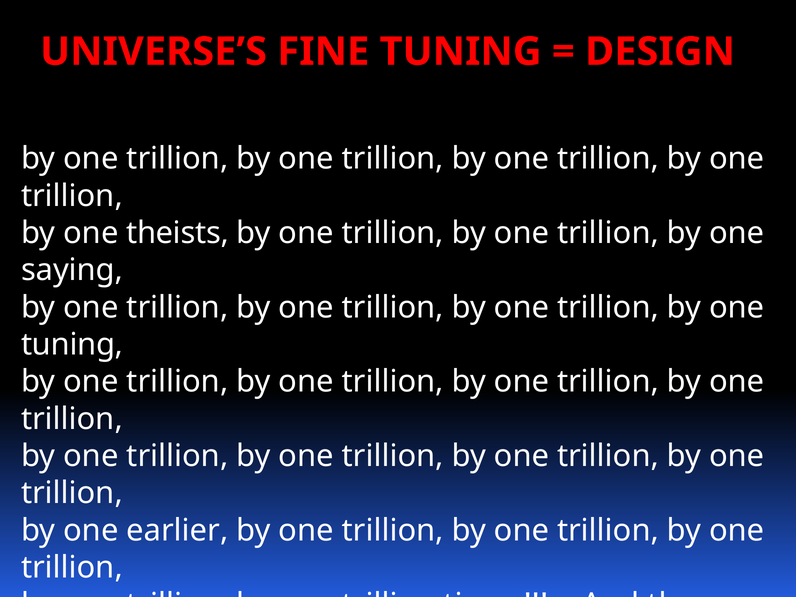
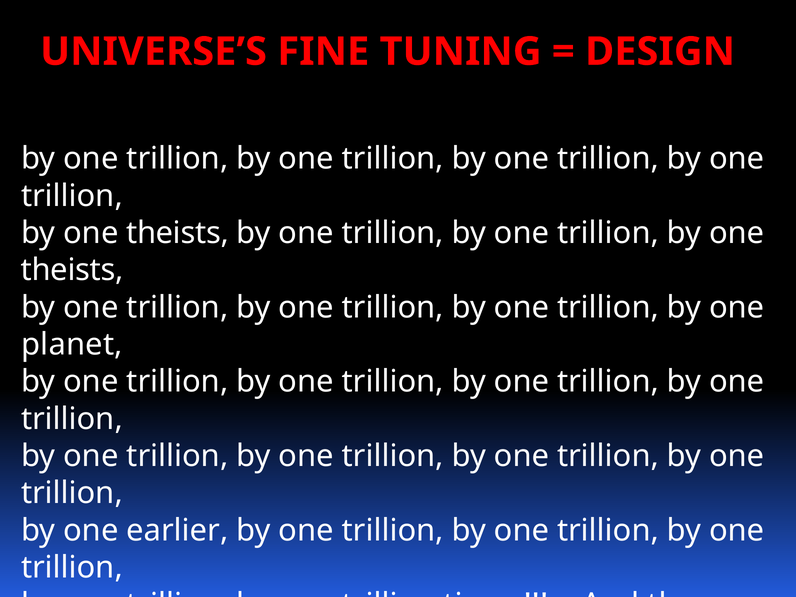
saying at (72, 270): saying -> theists
tuning at (72, 344): tuning -> planet
